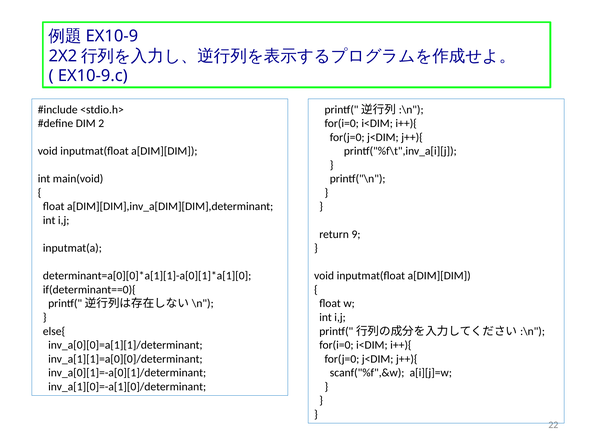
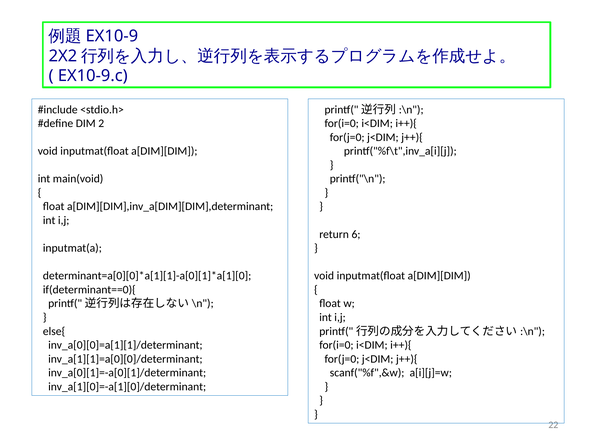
9: 9 -> 6
